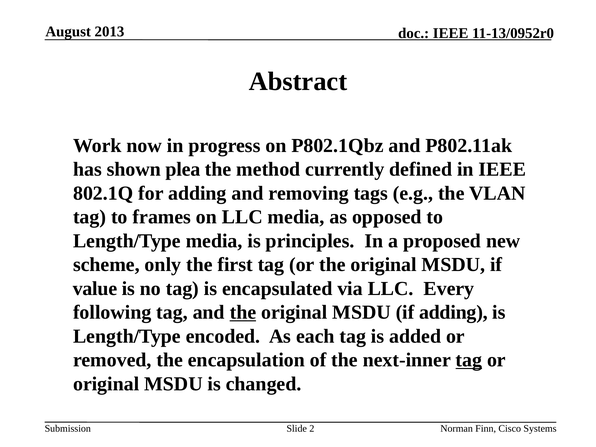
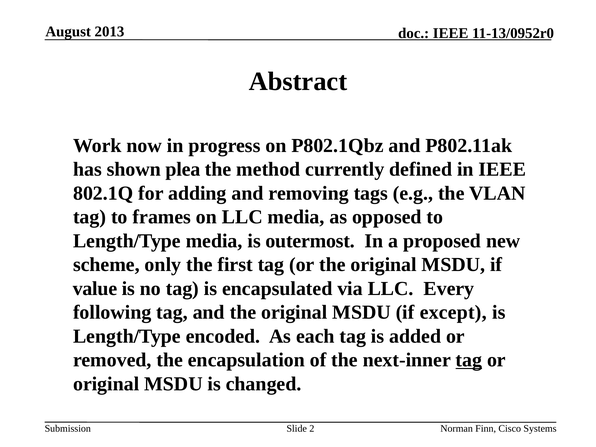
principles: principles -> outermost
the at (243, 312) underline: present -> none
if adding: adding -> except
